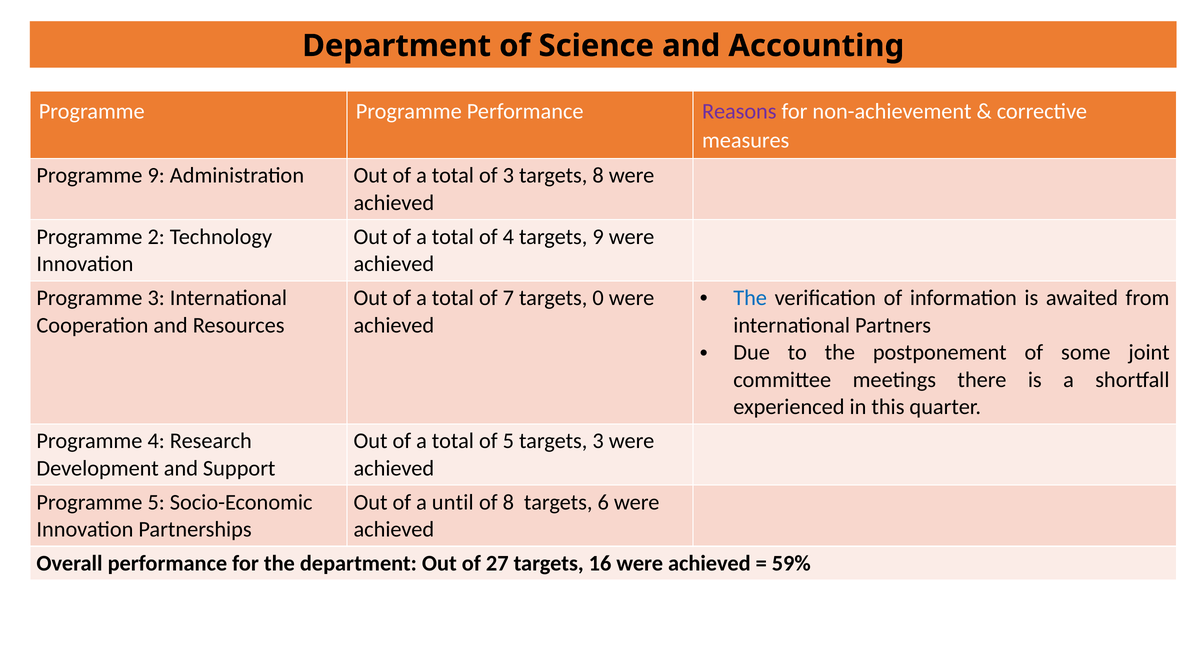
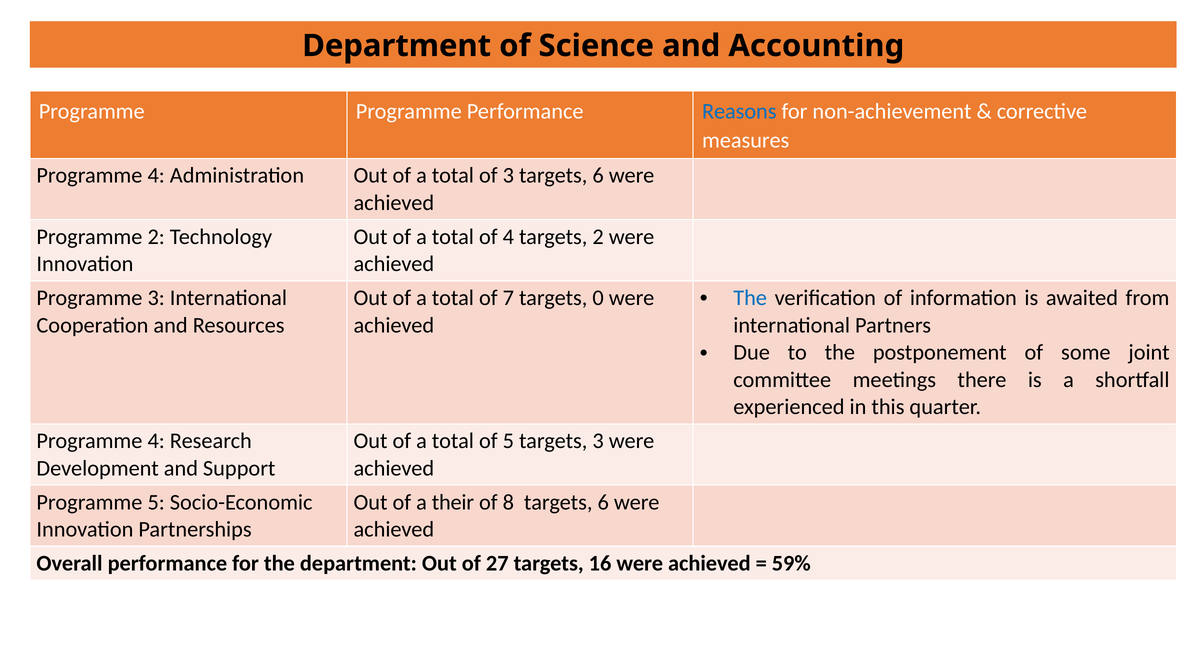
Reasons colour: purple -> blue
9 at (156, 176): 9 -> 4
3 targets 8: 8 -> 6
targets 9: 9 -> 2
until: until -> their
